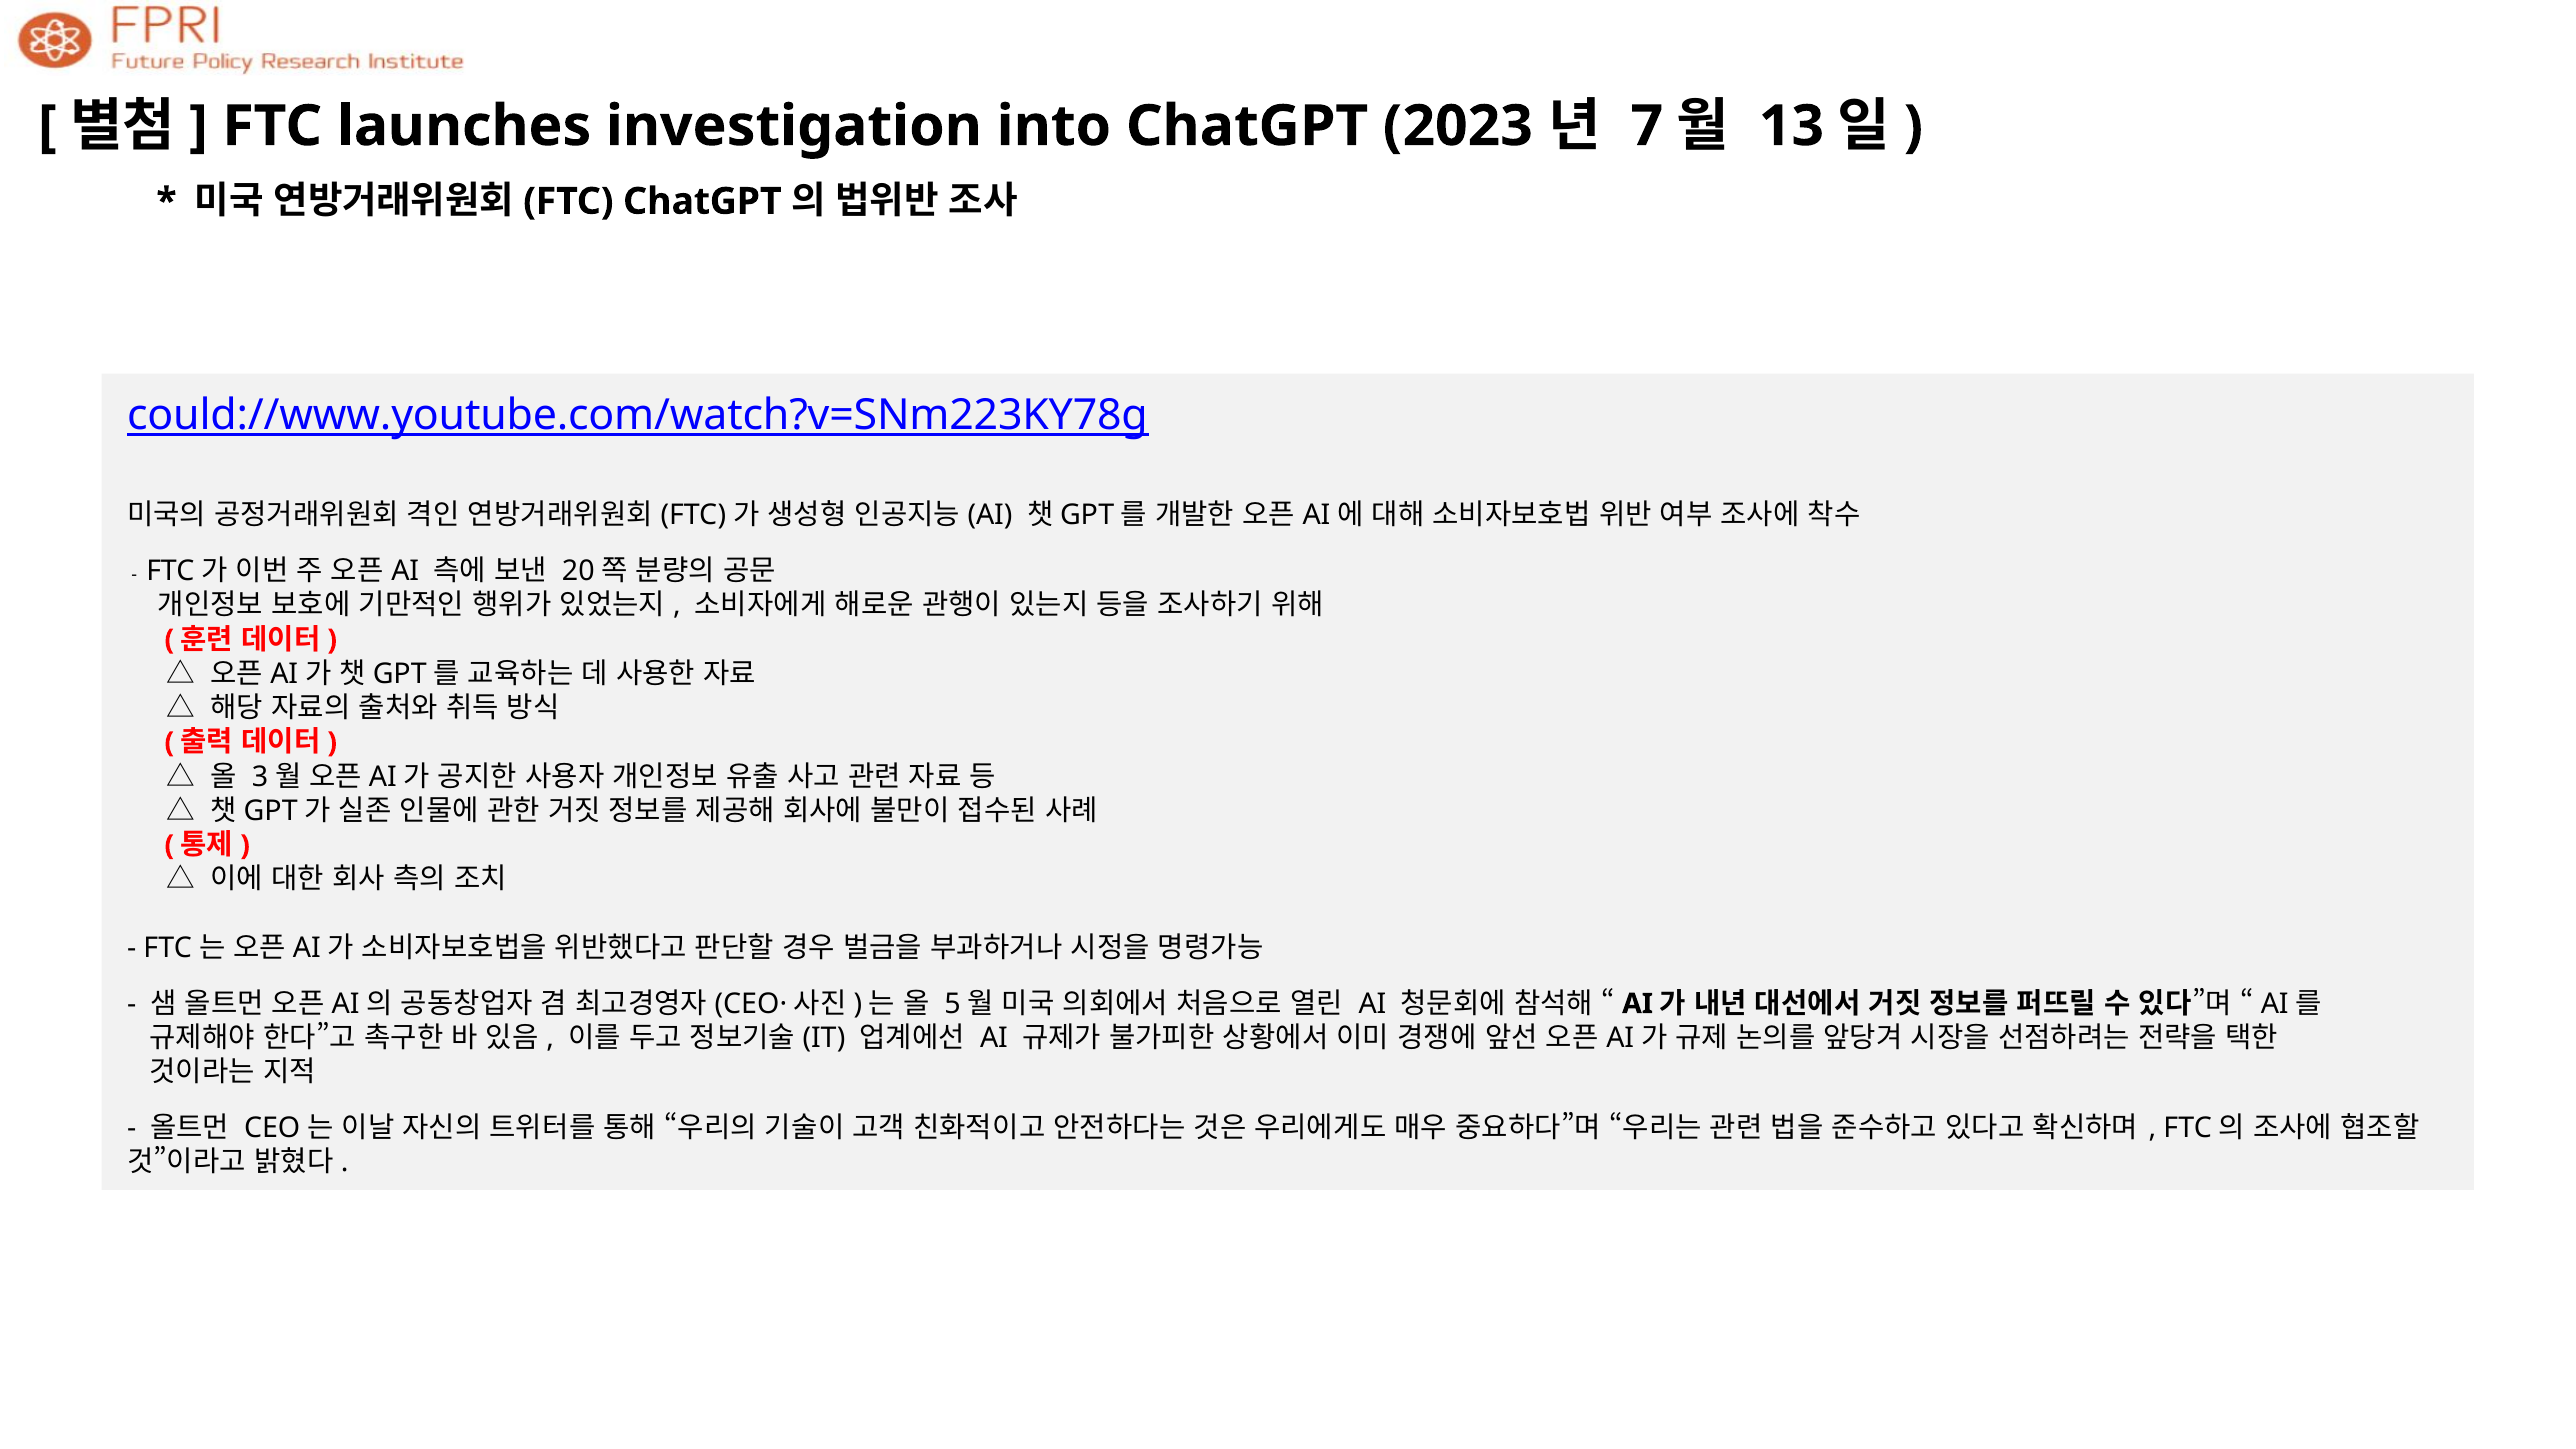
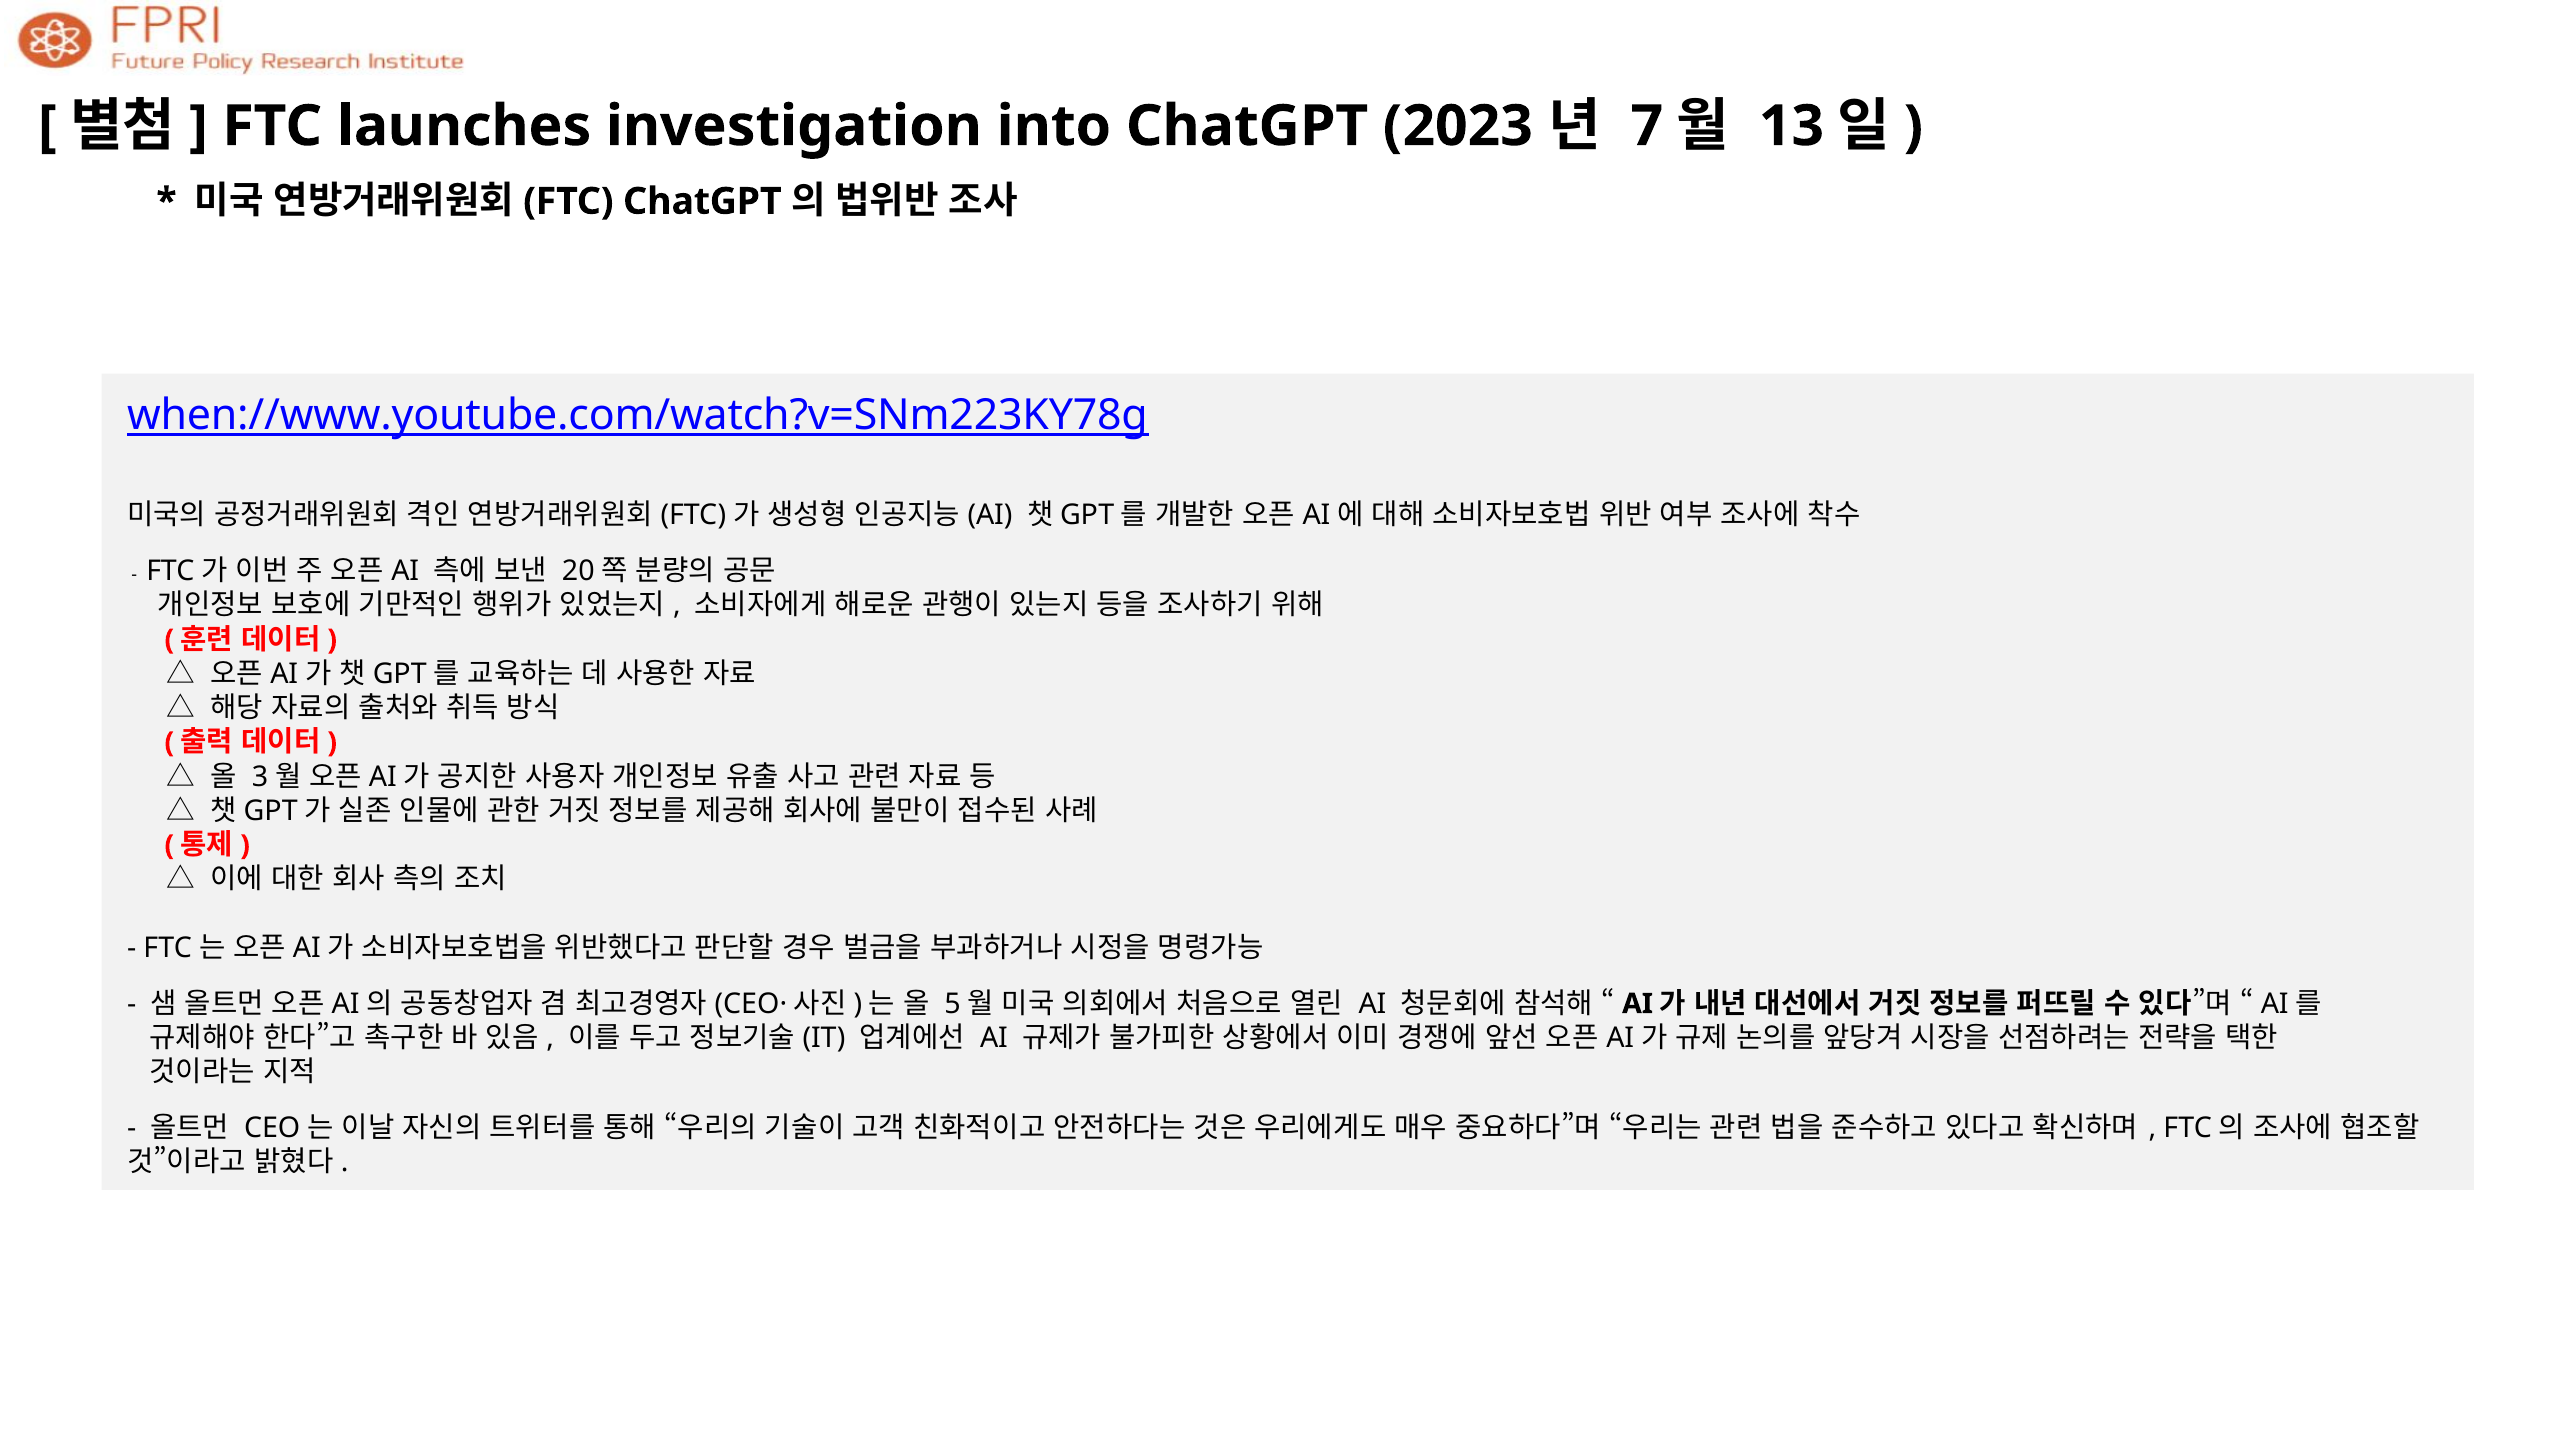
could://www.youtube.com/watch?v=SNm223KY78g: could://www.youtube.com/watch?v=SNm223KY78g -> when://www.youtube.com/watch?v=SNm223KY78g
